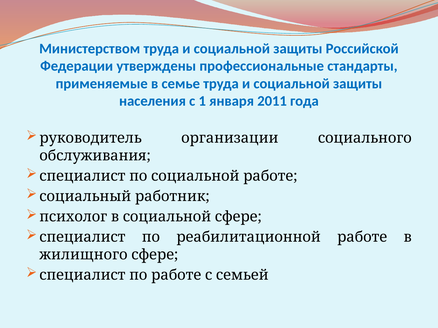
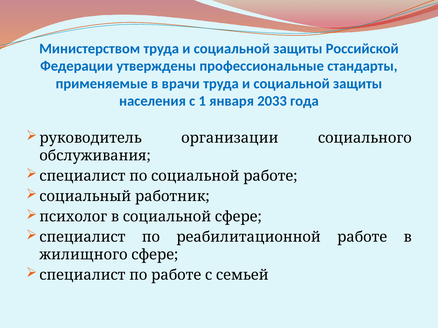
семье: семье -> врачи
2011: 2011 -> 2033
